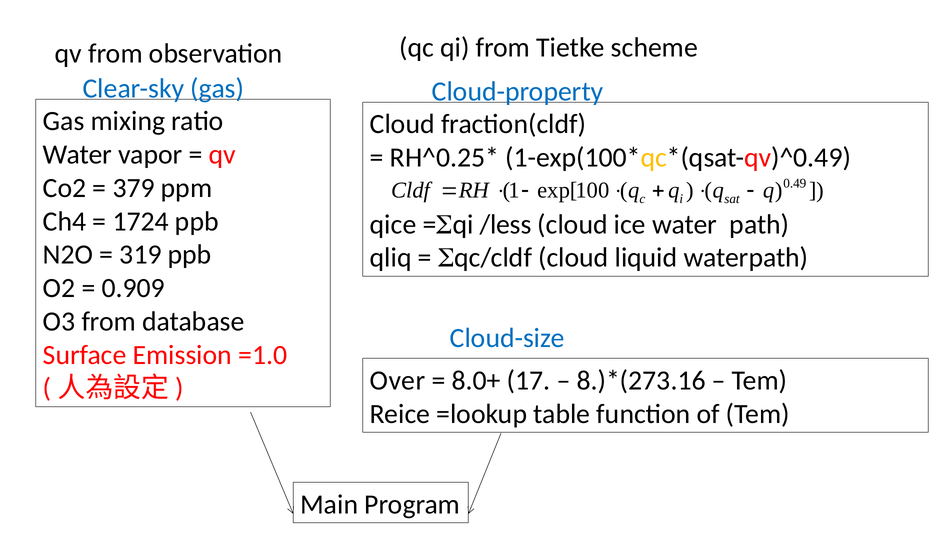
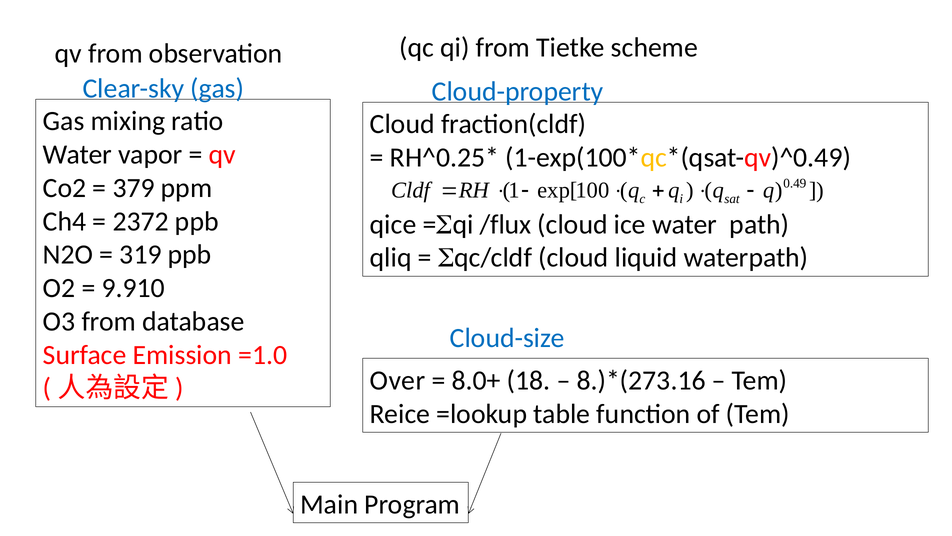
1724: 1724 -> 2372
/less: /less -> /flux
0.909: 0.909 -> 9.910
17: 17 -> 18
